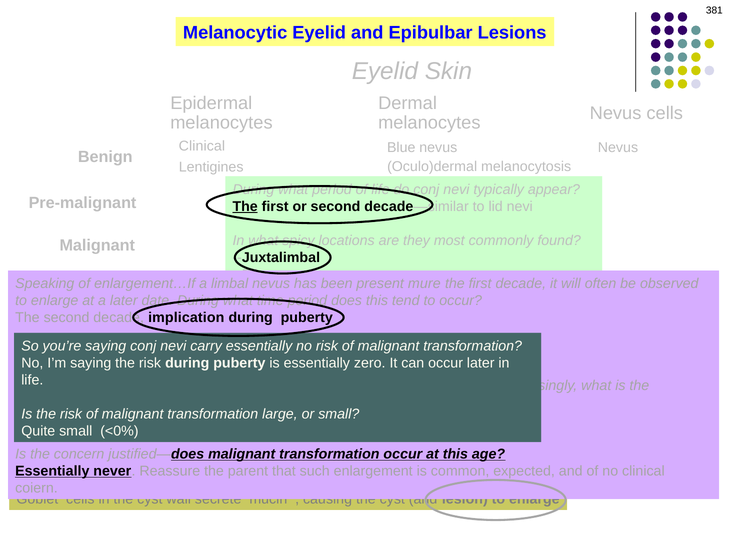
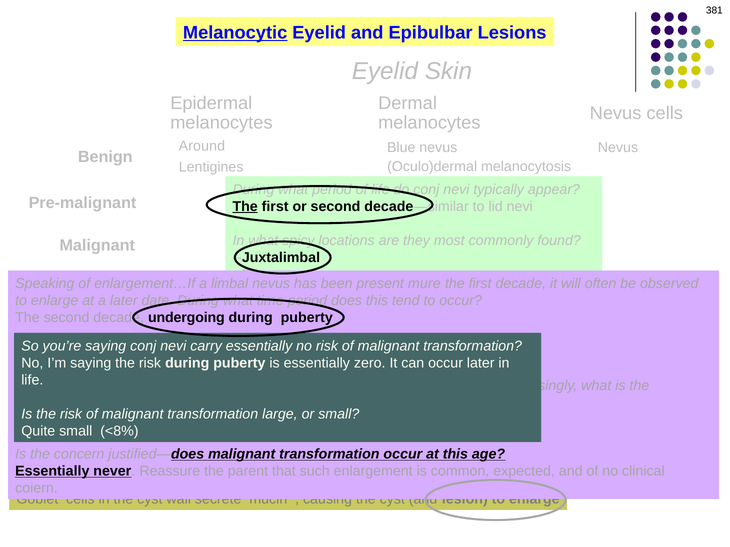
Melanocytic underline: none -> present
Clinical at (202, 146): Clinical -> Around
implication: implication -> undergoing
<0%: <0% -> <8%
